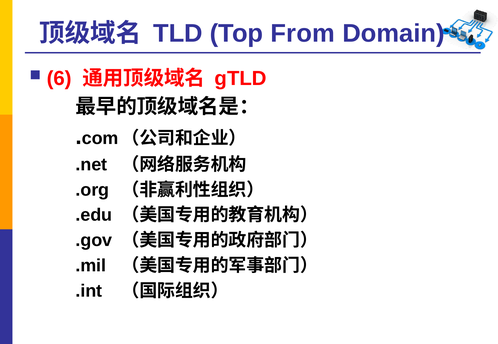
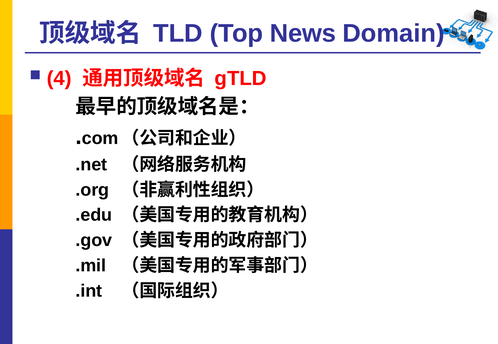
From: From -> News
6: 6 -> 4
